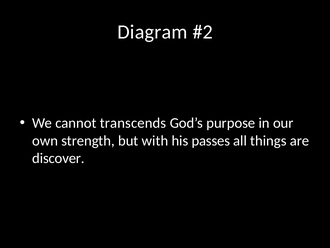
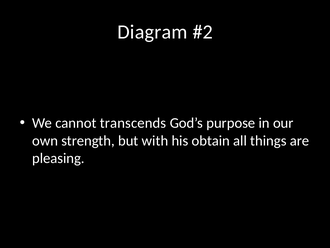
passes: passes -> obtain
discover: discover -> pleasing
